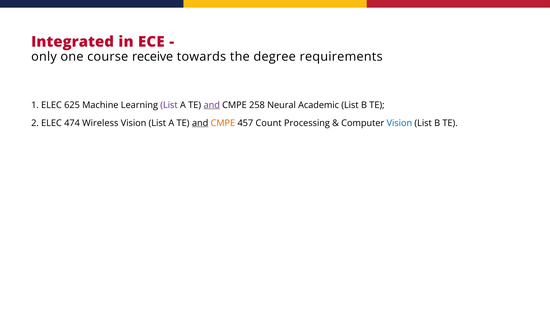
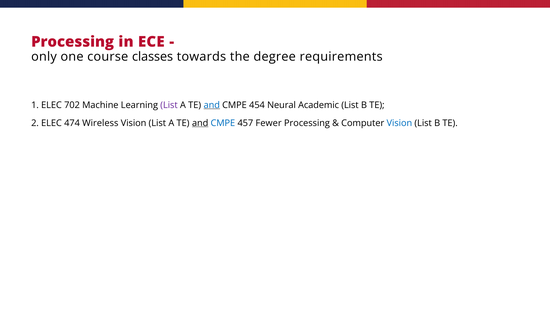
Integrated at (73, 42): Integrated -> Processing
receive: receive -> classes
625: 625 -> 702
and at (212, 105) colour: purple -> blue
258: 258 -> 454
CMPE at (223, 123) colour: orange -> blue
Count: Count -> Fewer
